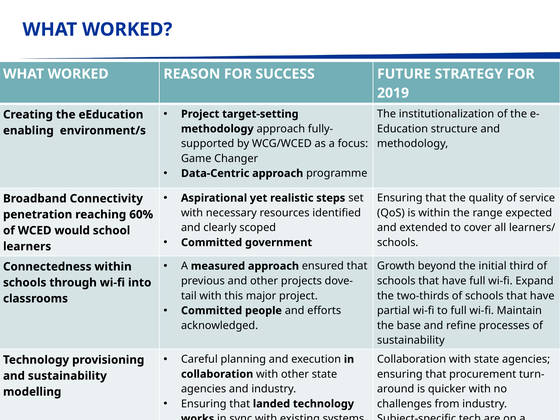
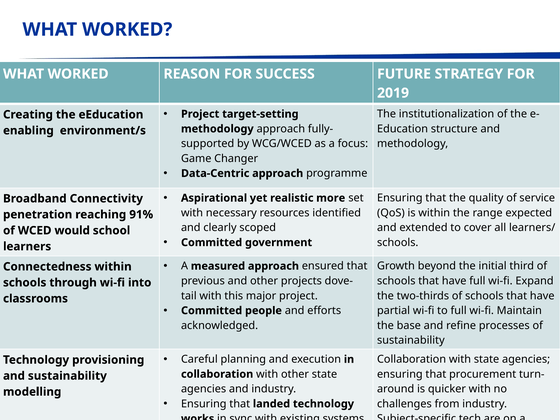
steps: steps -> more
60%: 60% -> 91%
